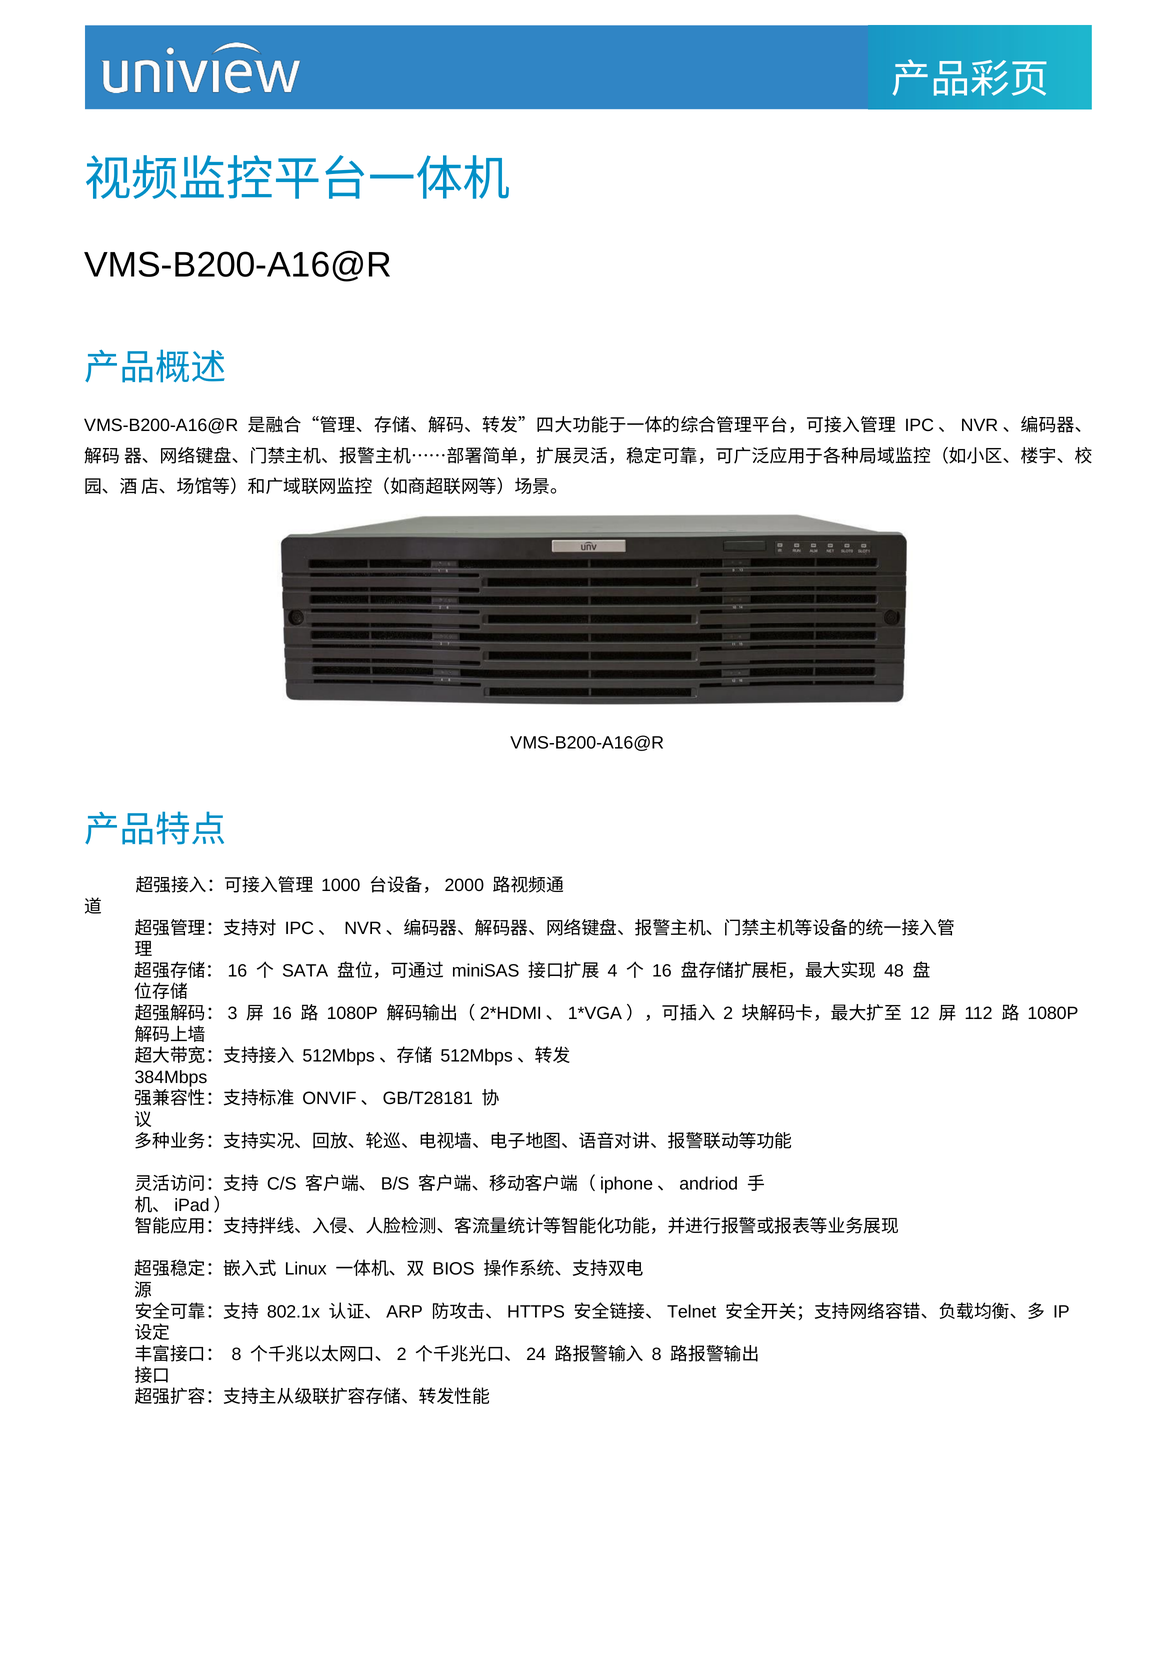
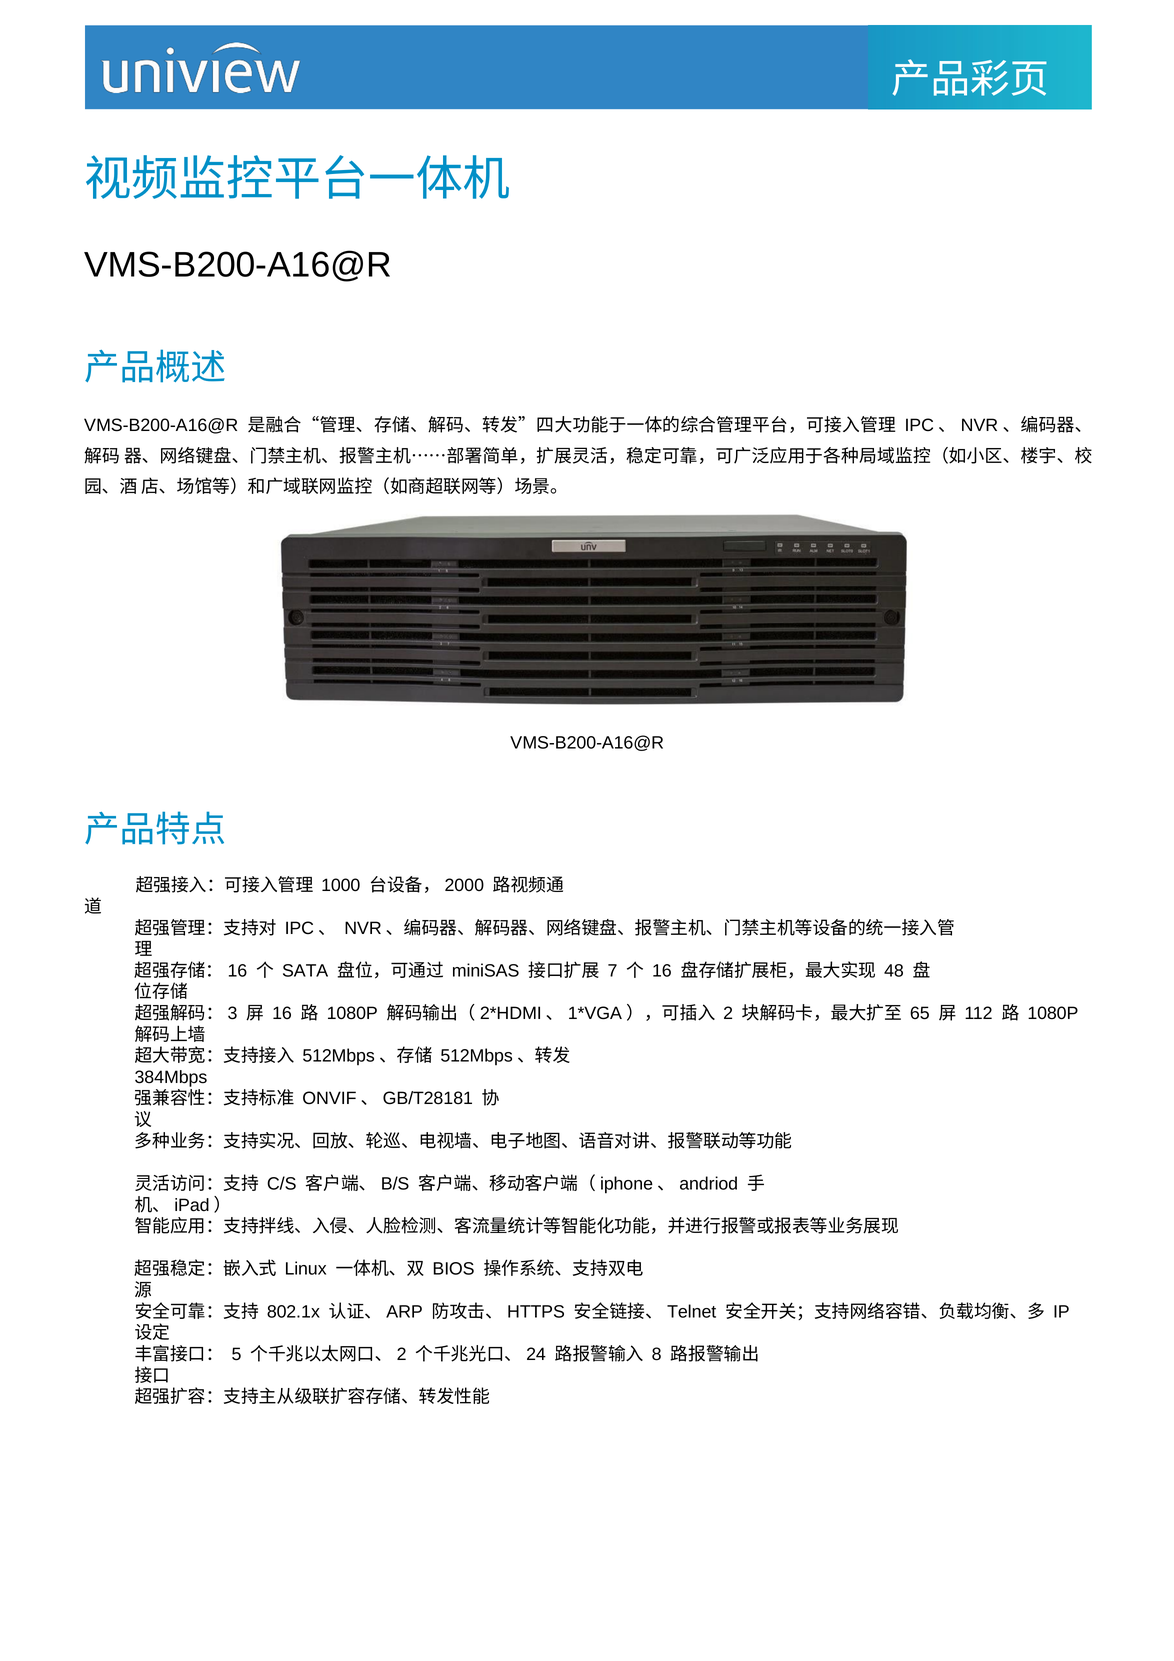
4: 4 -> 7
12: 12 -> 65
8 at (236, 1355): 8 -> 5
